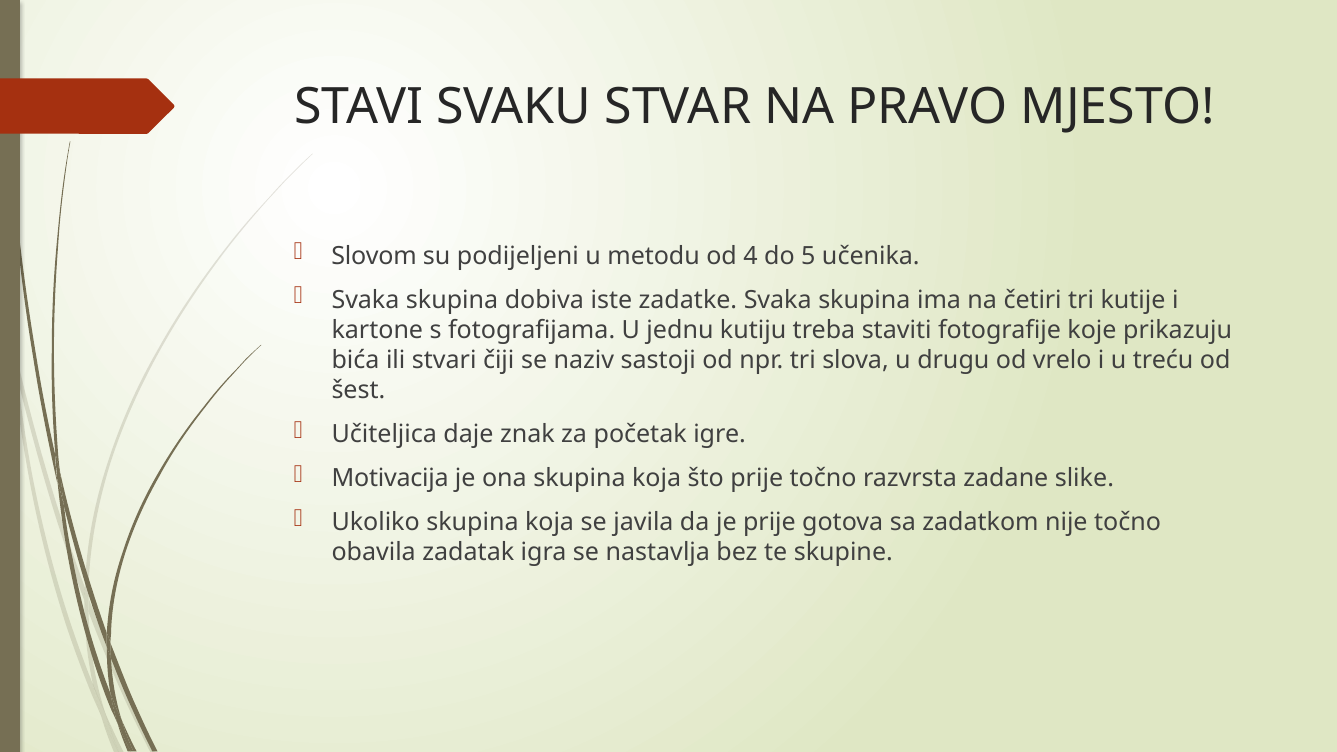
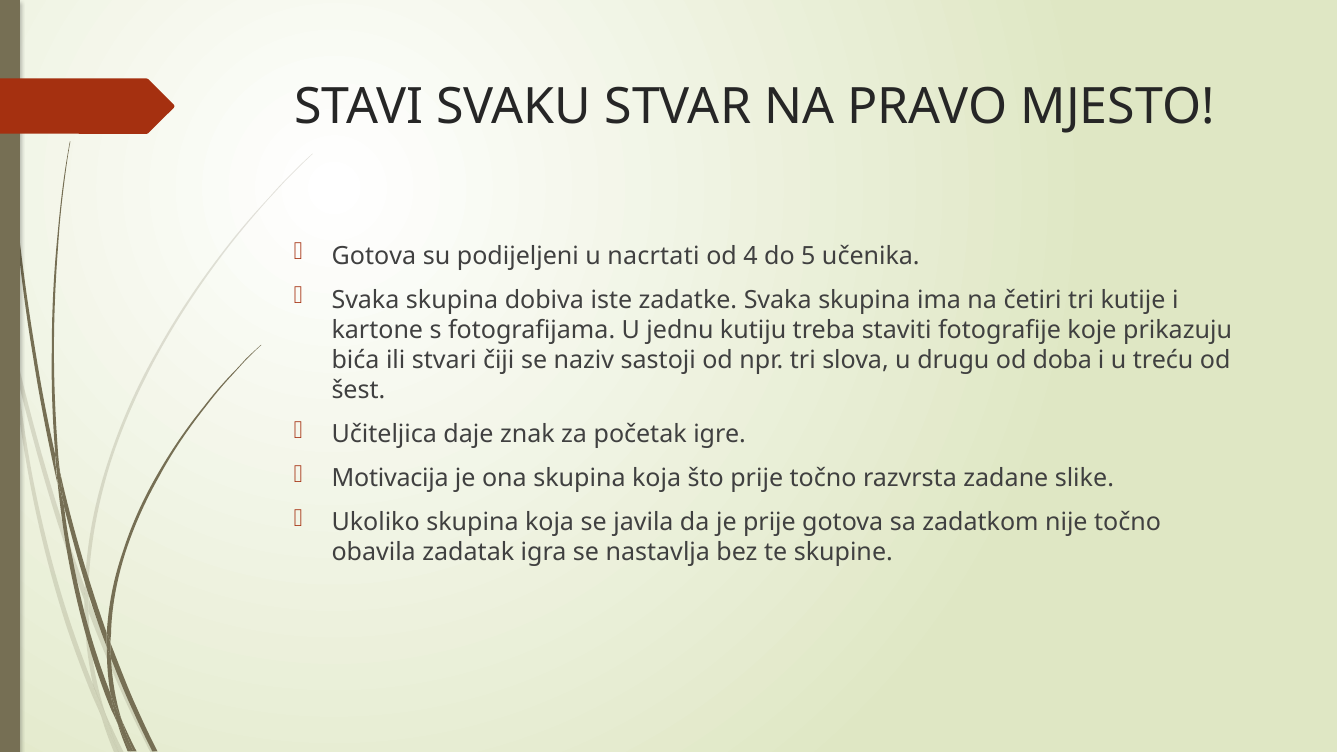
Slovom at (374, 256): Slovom -> Gotova
metodu: metodu -> nacrtati
vrelo: vrelo -> doba
